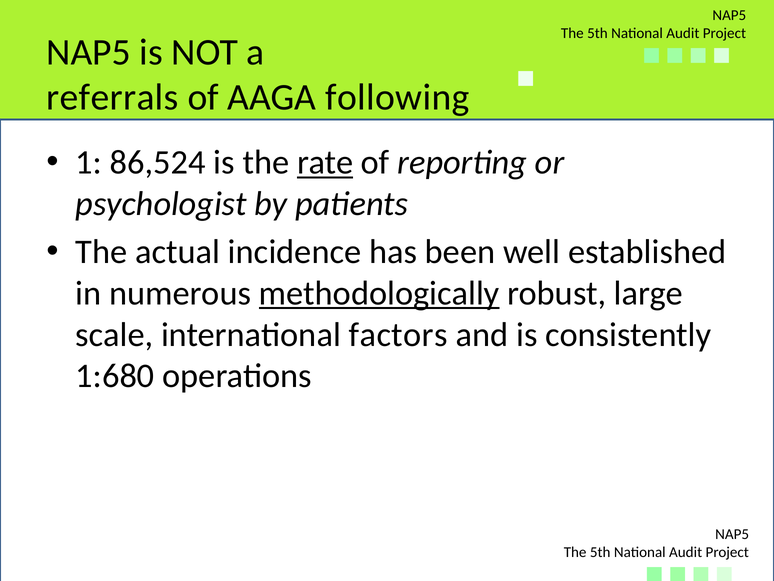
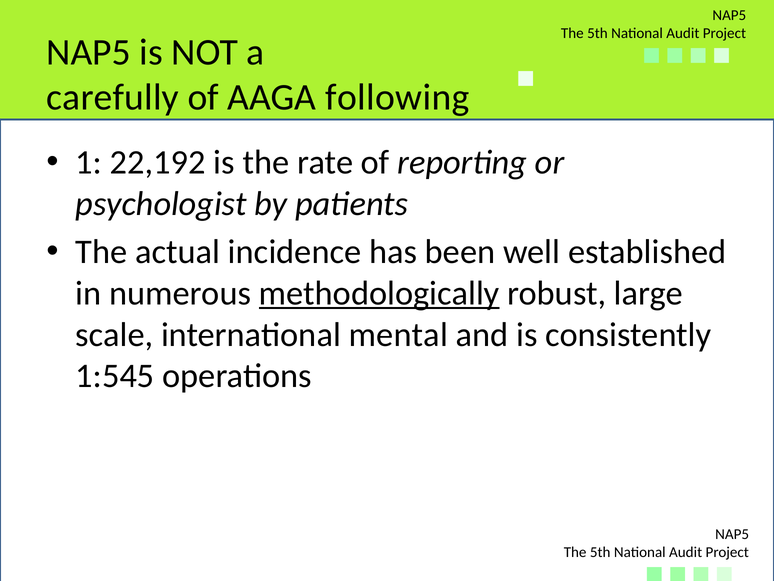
referrals: referrals -> carefully
86,524: 86,524 -> 22,192
rate underline: present -> none
factors: factors -> mental
1:680: 1:680 -> 1:545
